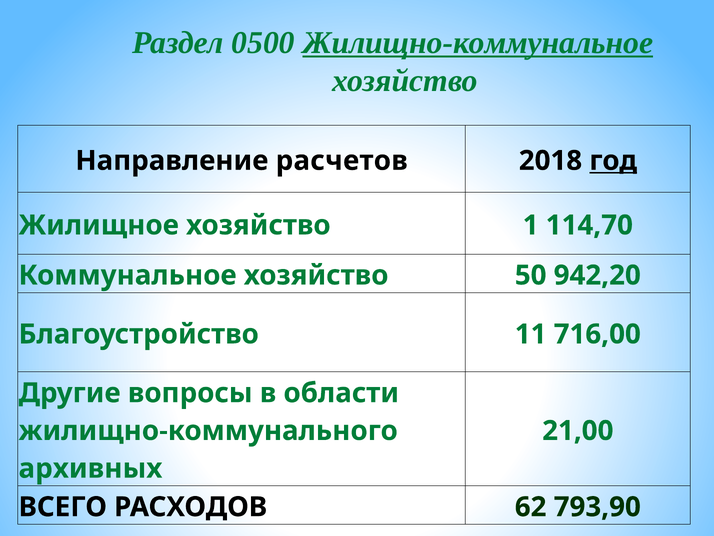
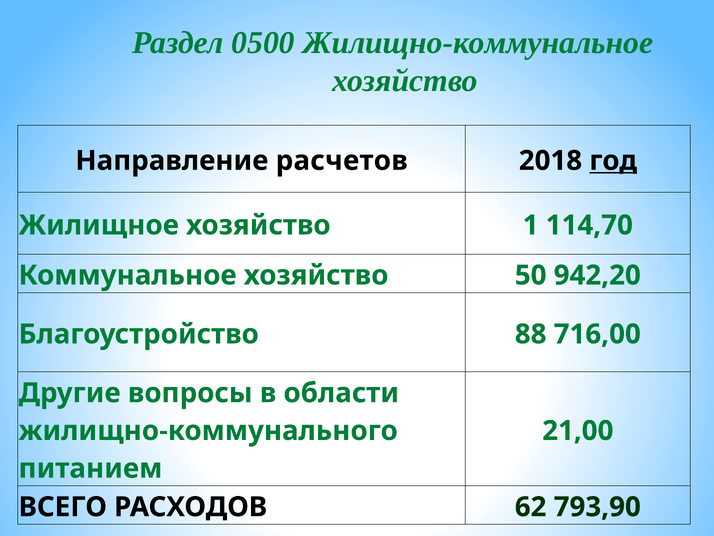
Жилищно-коммунальное underline: present -> none
11: 11 -> 88
архивных: архивных -> питанием
